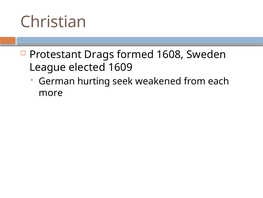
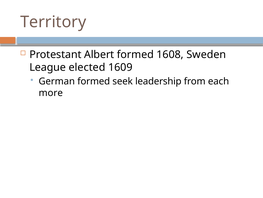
Christian: Christian -> Territory
Drags: Drags -> Albert
German hurting: hurting -> formed
weakened: weakened -> leadership
